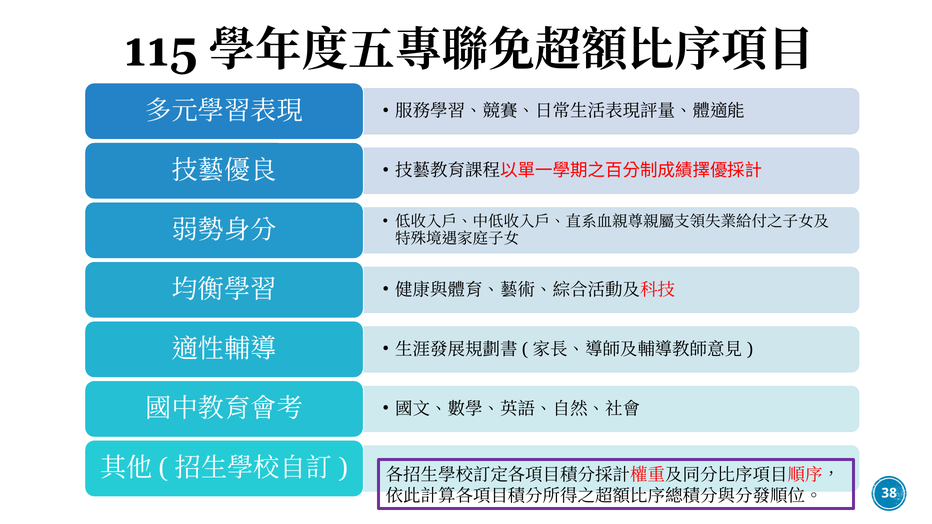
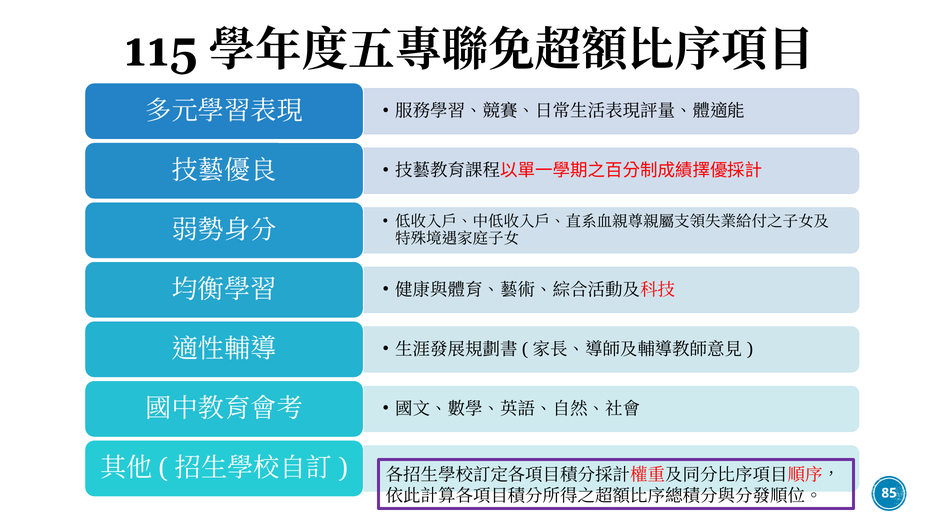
38: 38 -> 85
